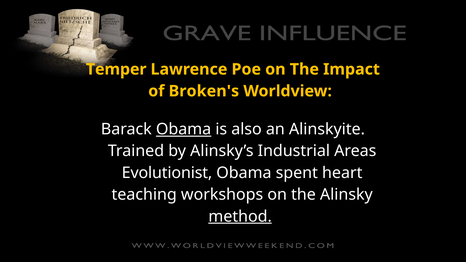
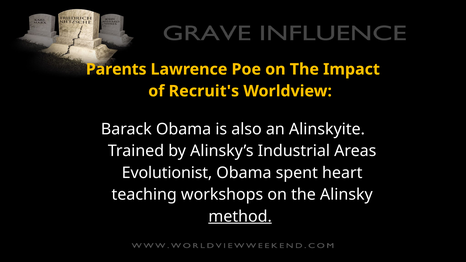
Temper: Temper -> Parents
Broken's: Broken's -> Recruit's
Obama at (184, 129) underline: present -> none
